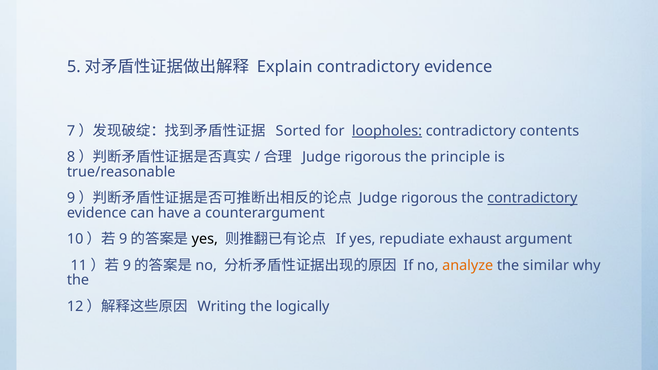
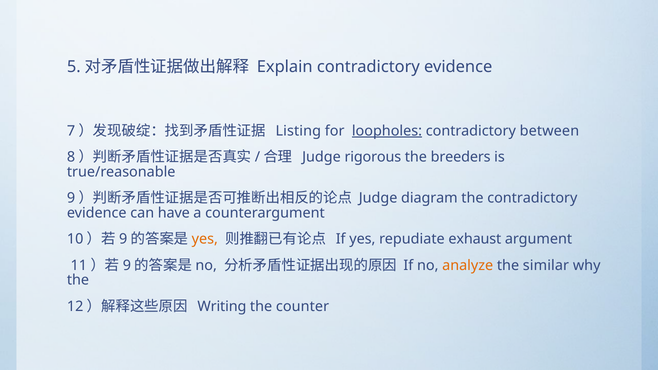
Sorted: Sorted -> Listing
contents: contents -> between
principle: principle -> breeders
rigorous at (429, 198): rigorous -> diagram
contradictory at (532, 198) underline: present -> none
yes at (205, 239) colour: black -> orange
logically: logically -> counter
